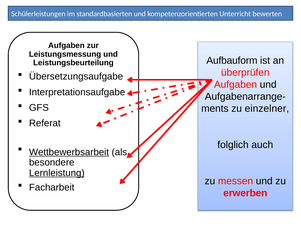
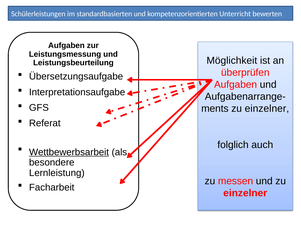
Aufbauform: Aufbauform -> Möglichkeit
Lernleistung underline: present -> none
erwerben at (245, 193): erwerben -> einzelner
